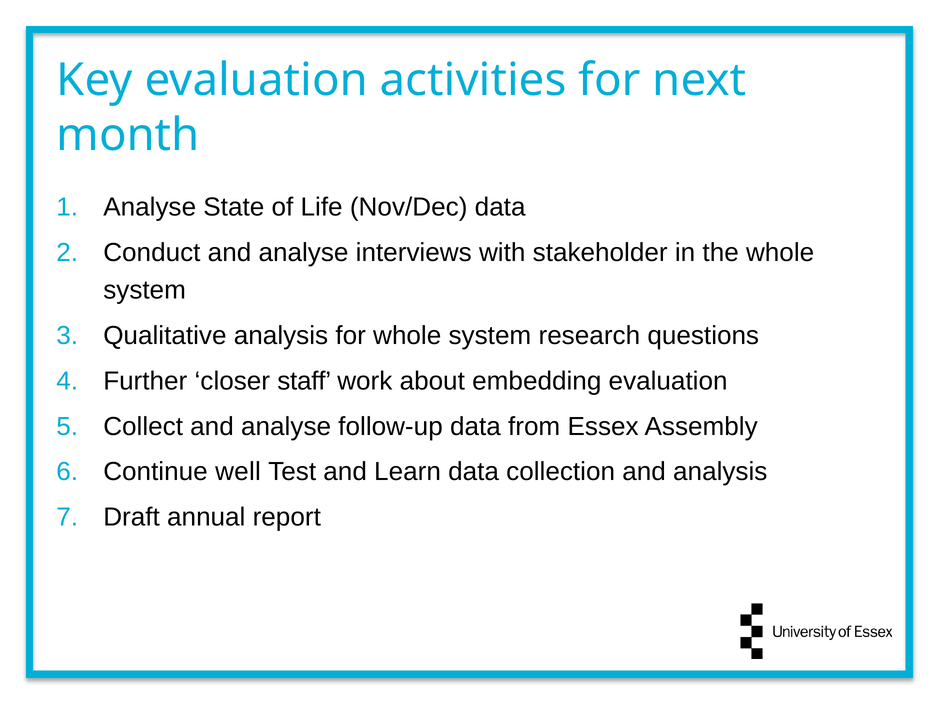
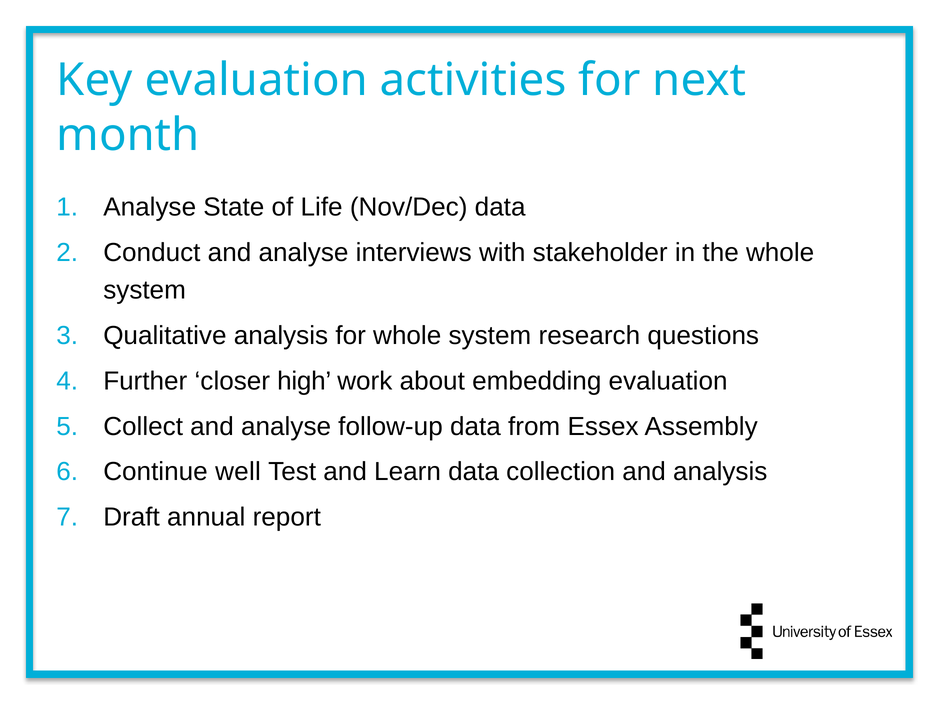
staff: staff -> high
